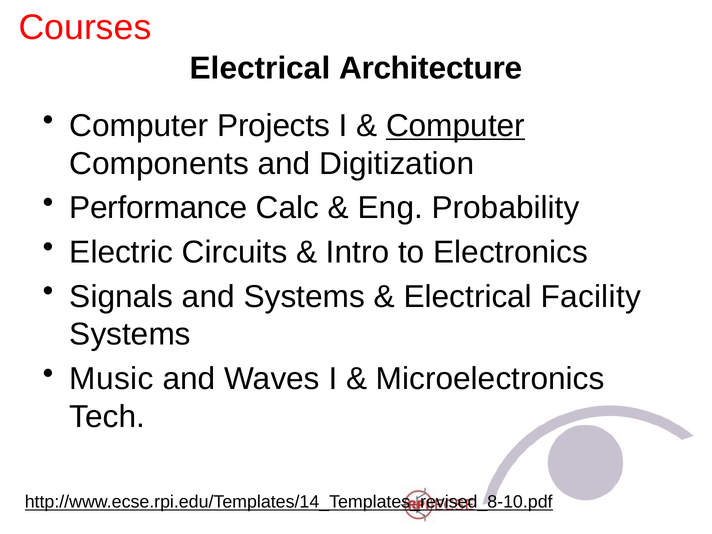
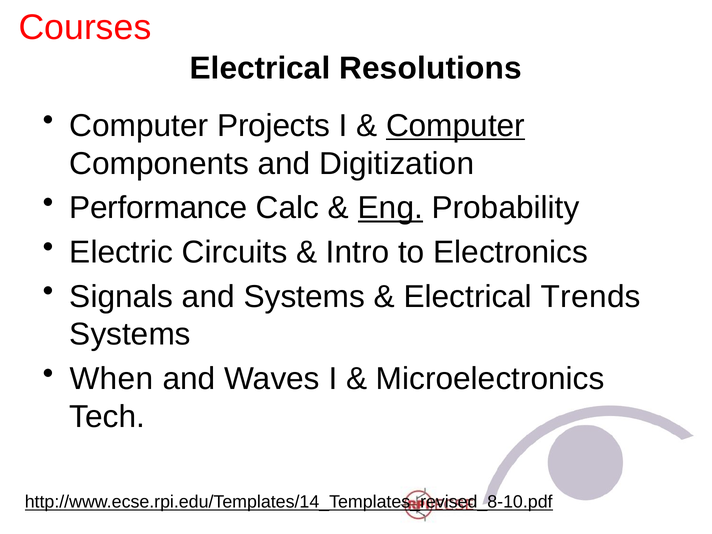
Architecture: Architecture -> Resolutions
Eng underline: none -> present
Facility: Facility -> Trends
Music: Music -> When
